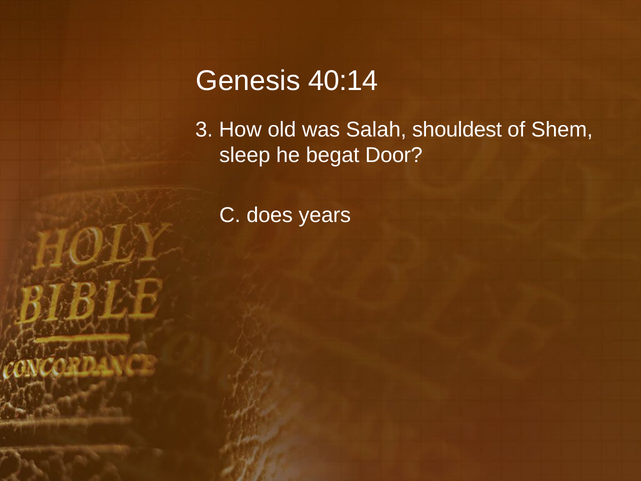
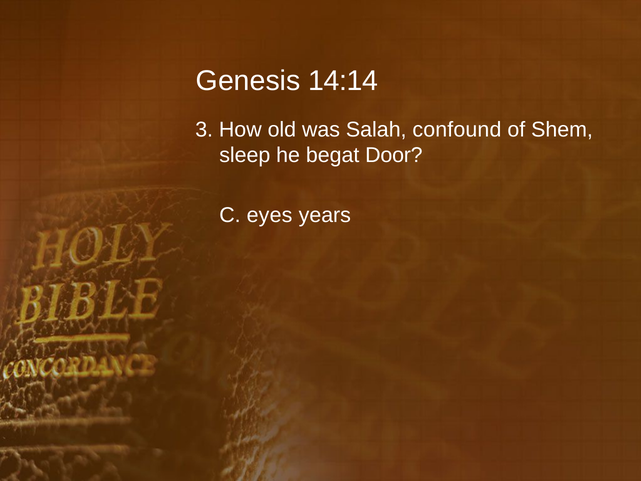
40:14: 40:14 -> 14:14
shouldest: shouldest -> confound
does: does -> eyes
